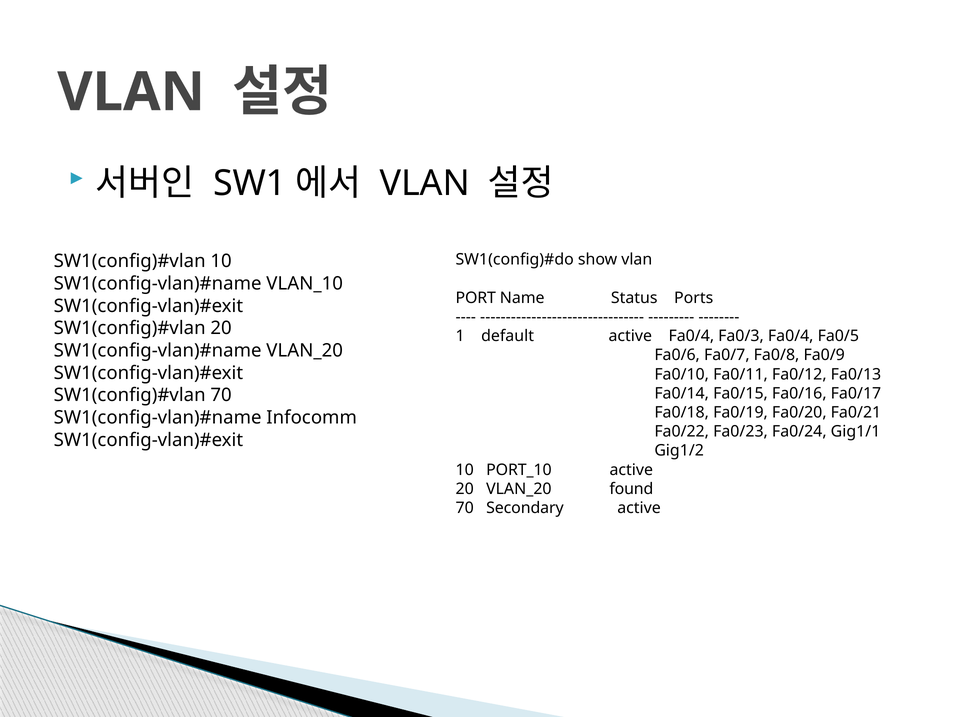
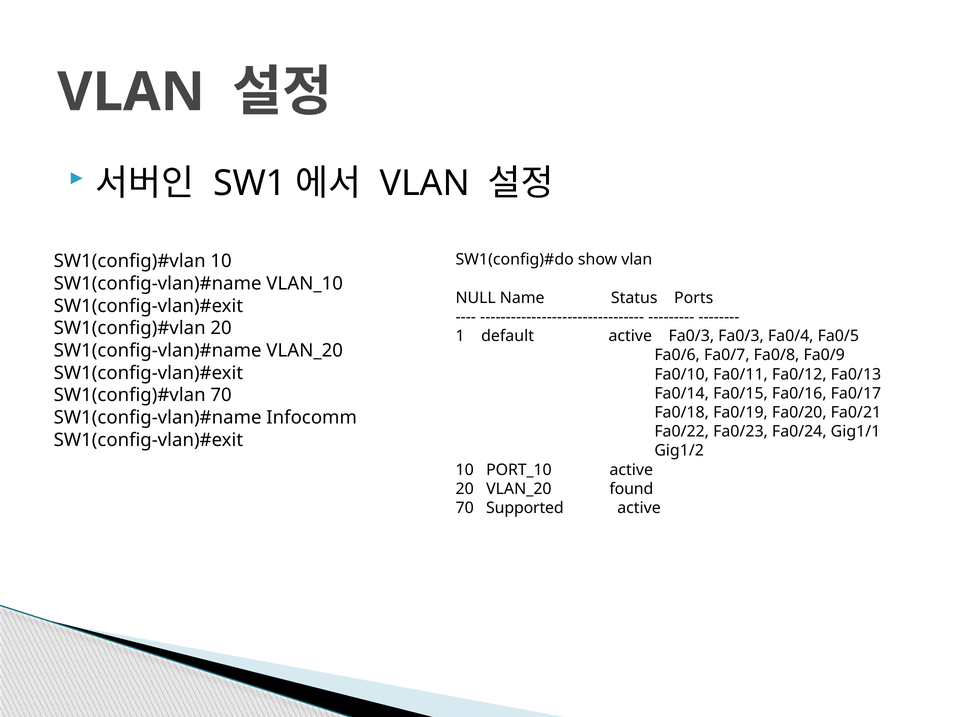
PORT: PORT -> NULL
active Fa0/4: Fa0/4 -> Fa0/3
Secondary: Secondary -> Supported
